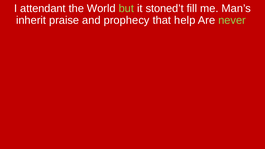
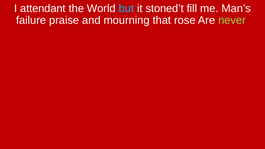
but colour: light green -> light blue
inherit: inherit -> failure
prophecy: prophecy -> mourning
help: help -> rose
